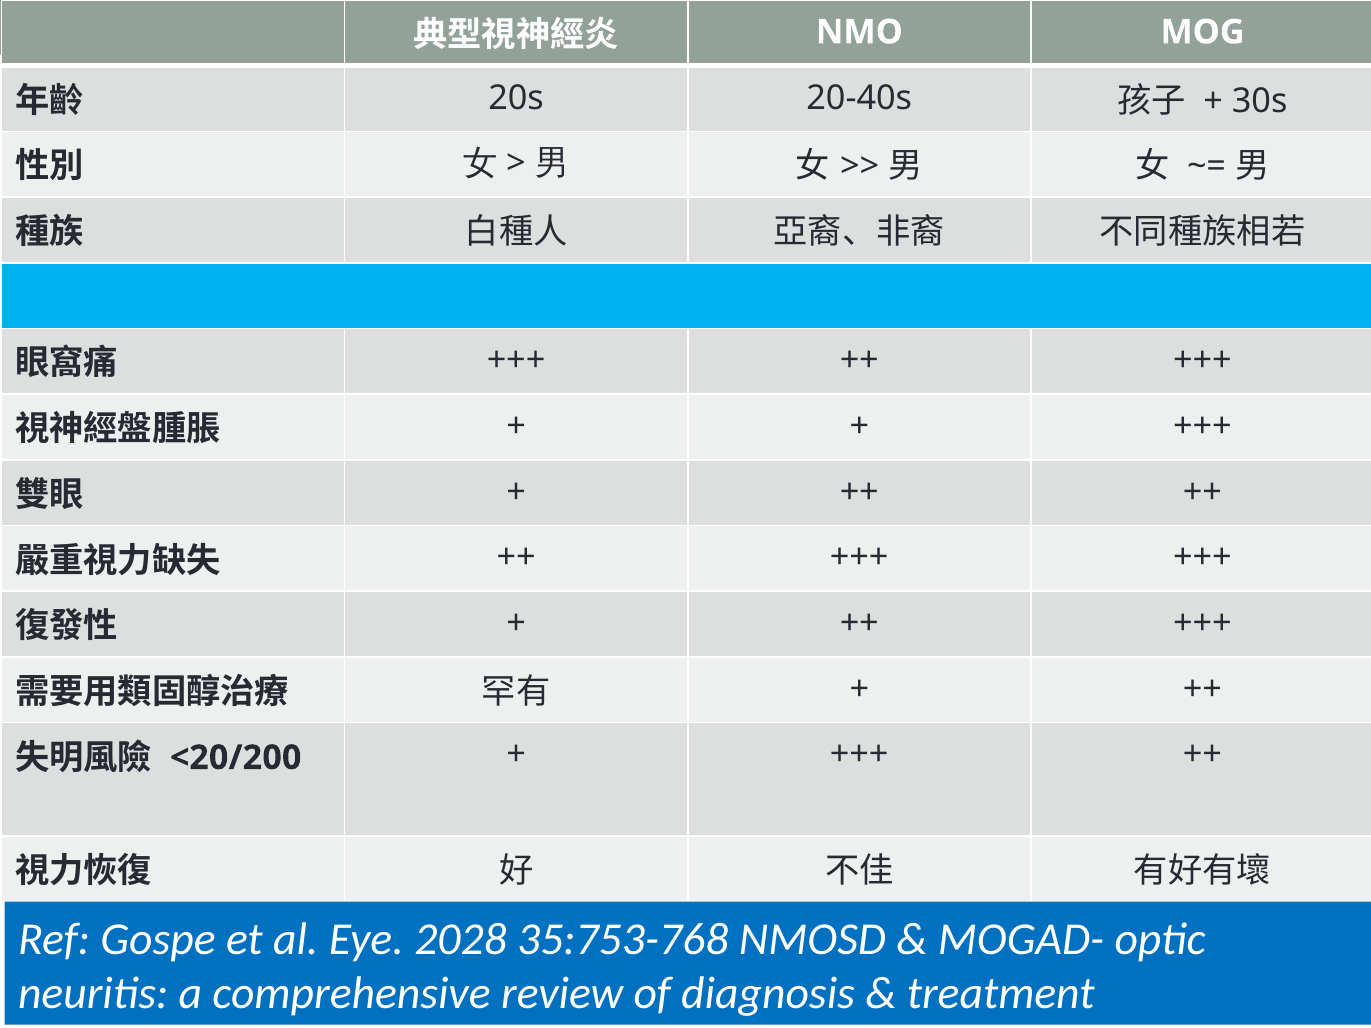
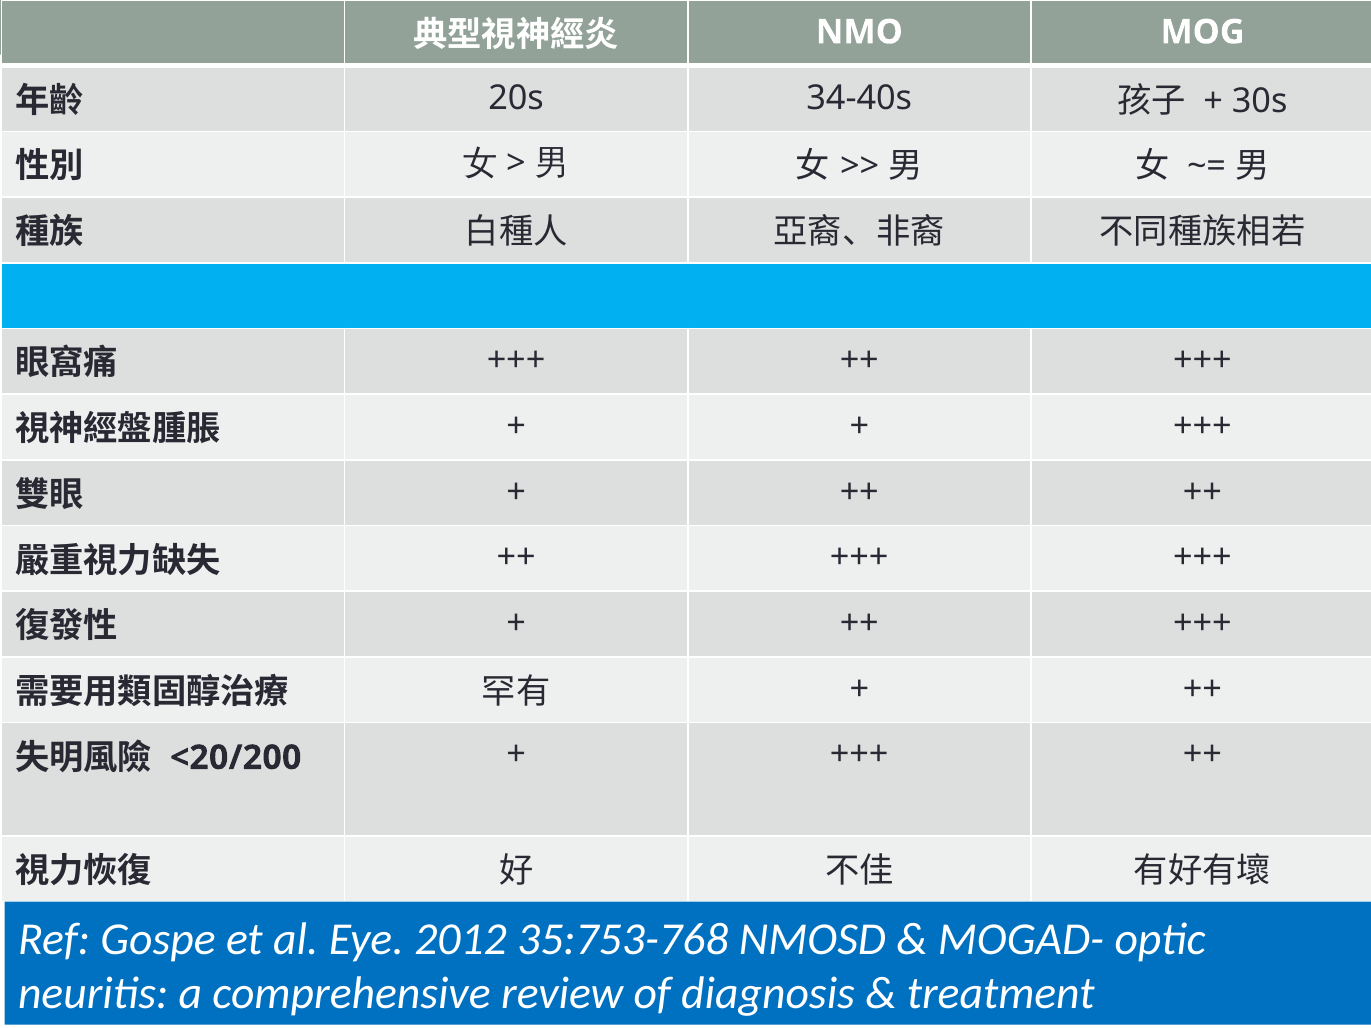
20-40s: 20-40s -> 34-40s
2028: 2028 -> 2012
